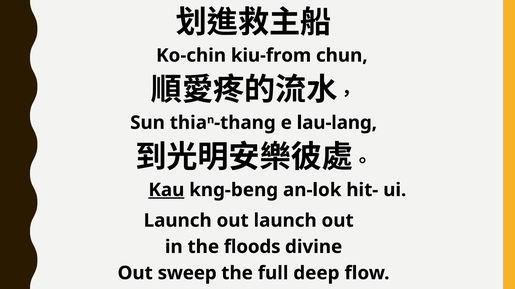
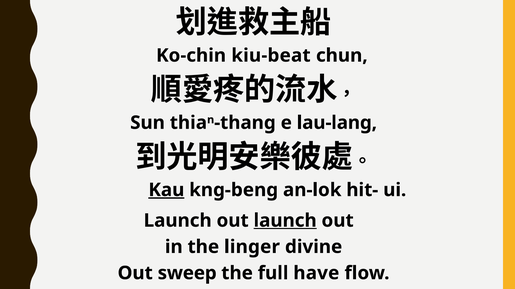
kiu-from: kiu-from -> kiu-beat
launch at (285, 221) underline: none -> present
floods: floods -> linger
deep: deep -> have
